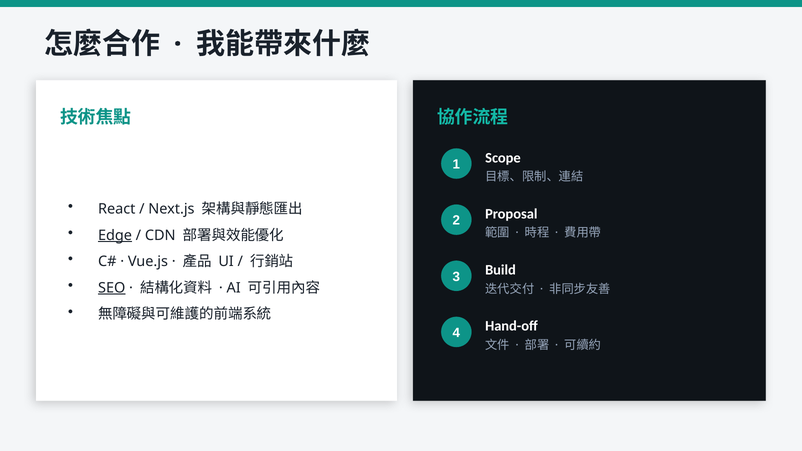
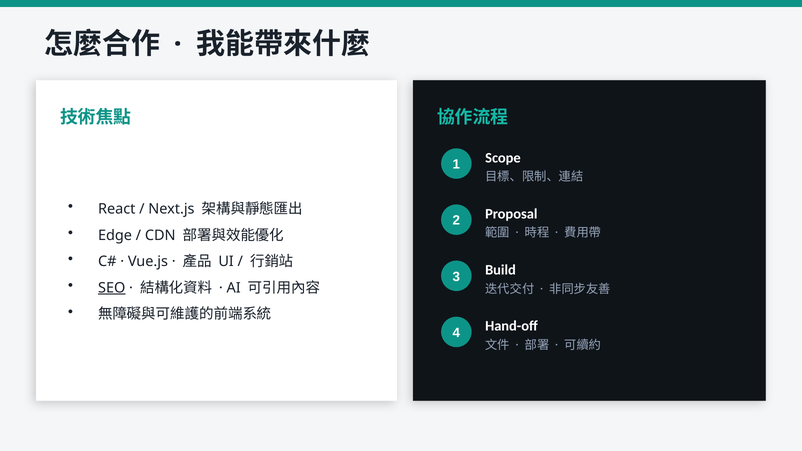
Edge underline: present -> none
